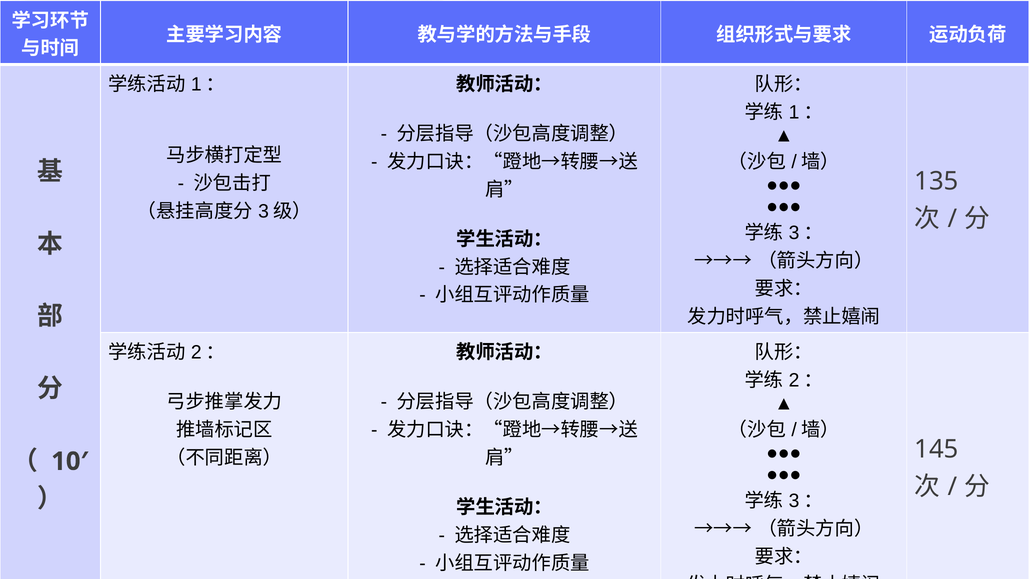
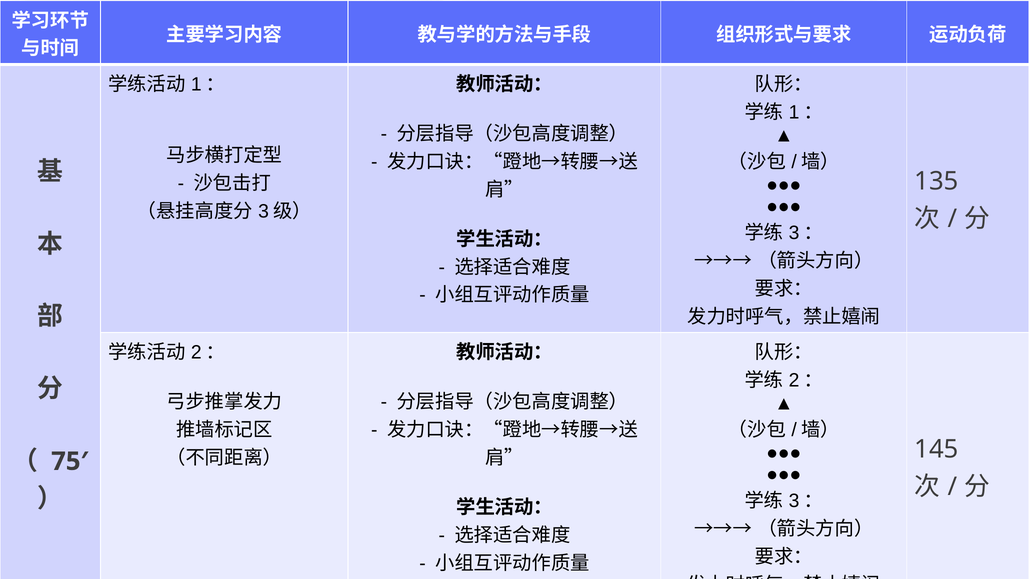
10′: 10′ -> 75′
